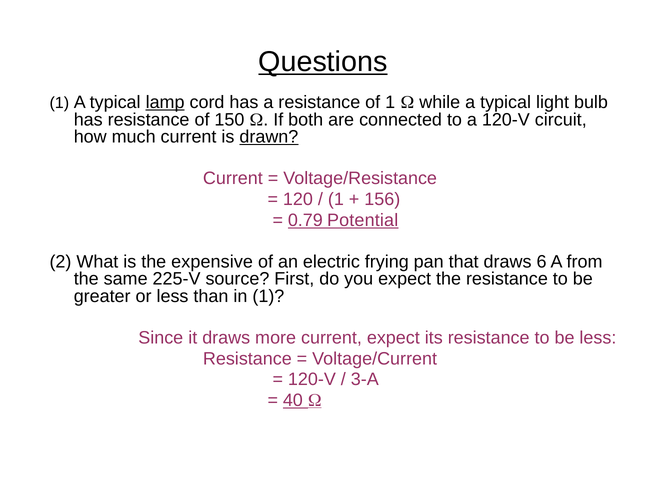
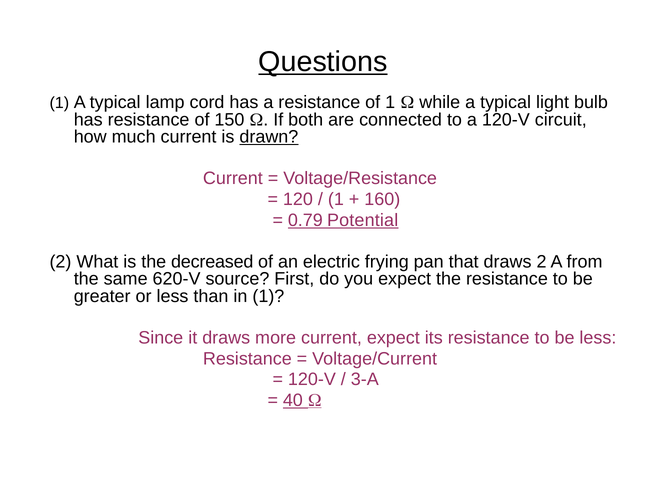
lamp underline: present -> none
156: 156 -> 160
expensive: expensive -> decreased
draws 6: 6 -> 2
225-V: 225-V -> 620-V
